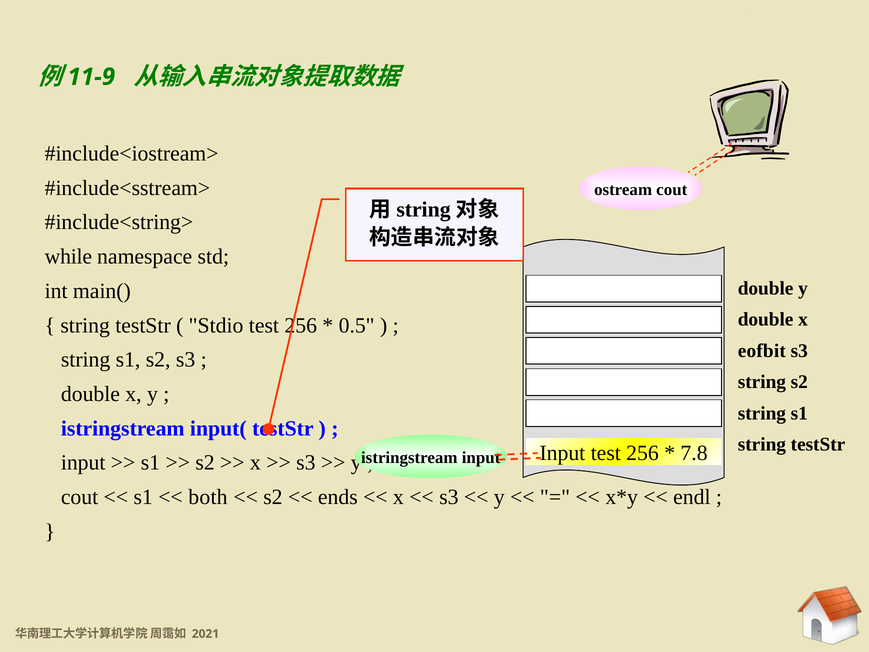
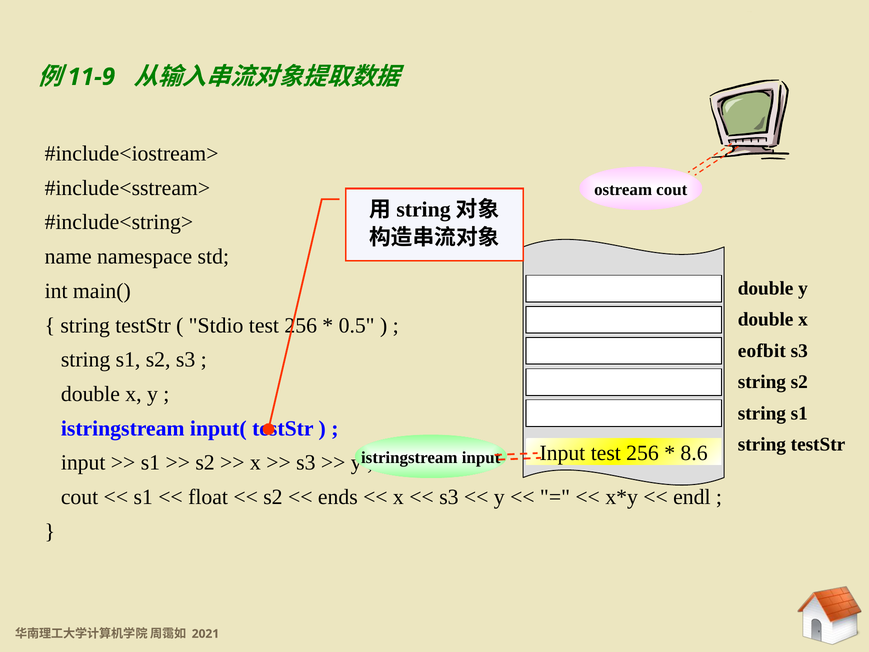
while: while -> name
7.8: 7.8 -> 8.6
both: both -> float
